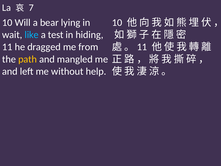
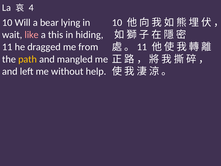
7: 7 -> 4
like colour: light blue -> pink
test: test -> this
